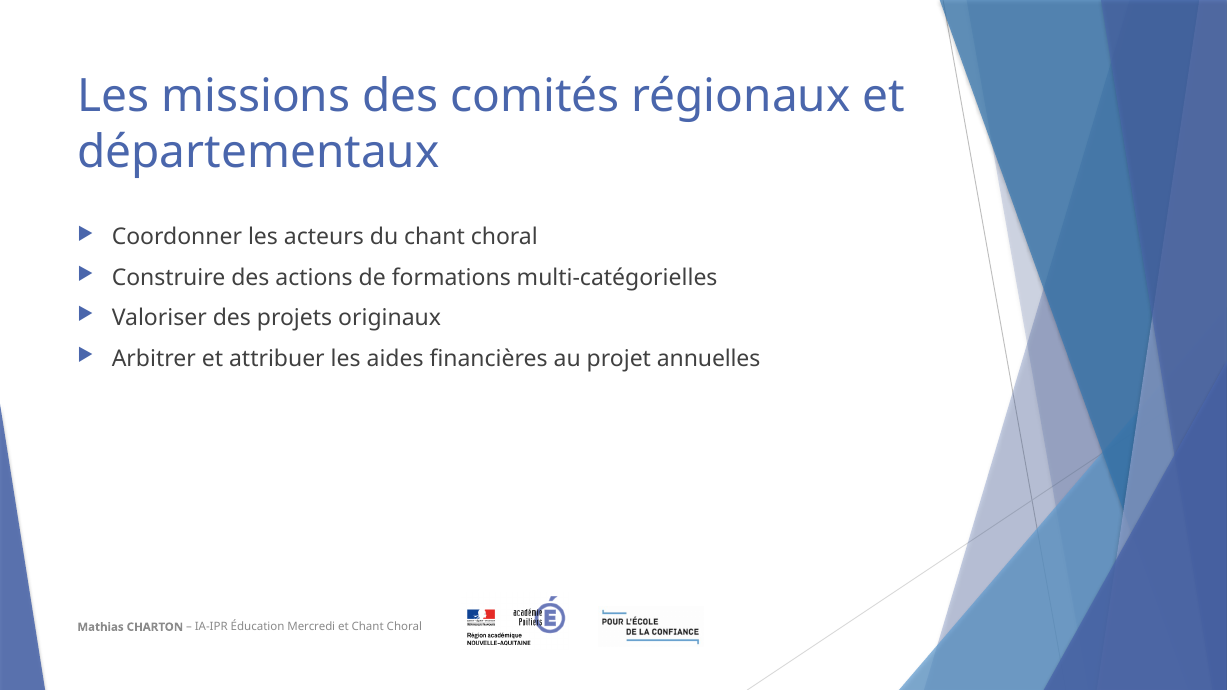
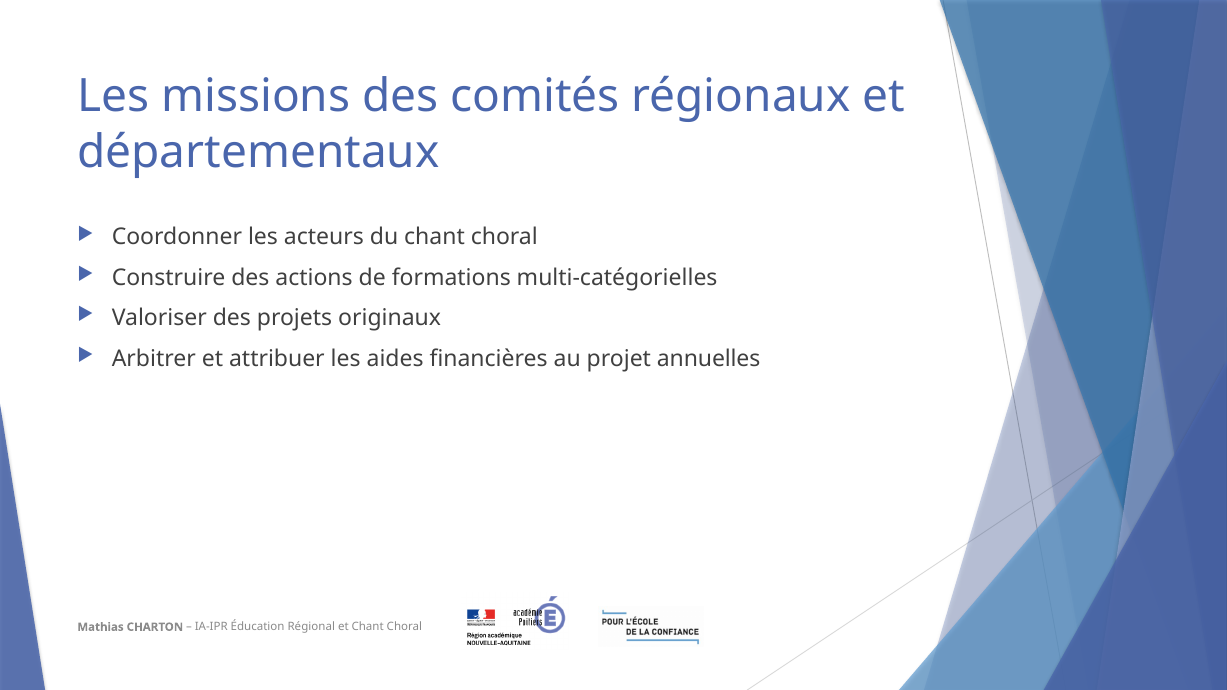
Mercredi: Mercredi -> Régional
